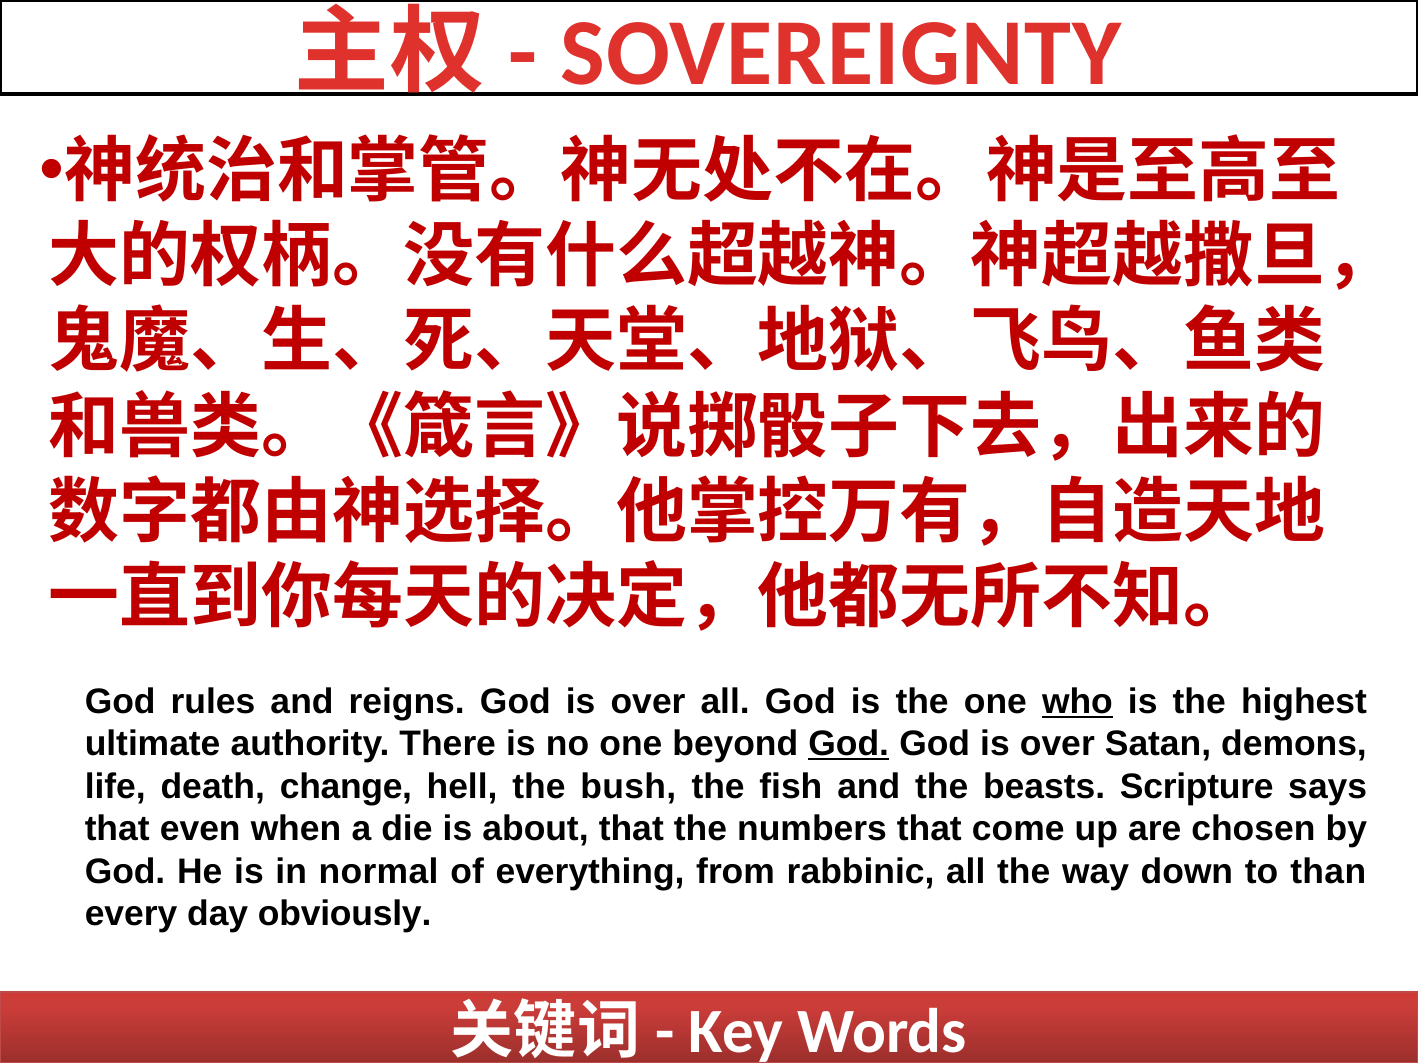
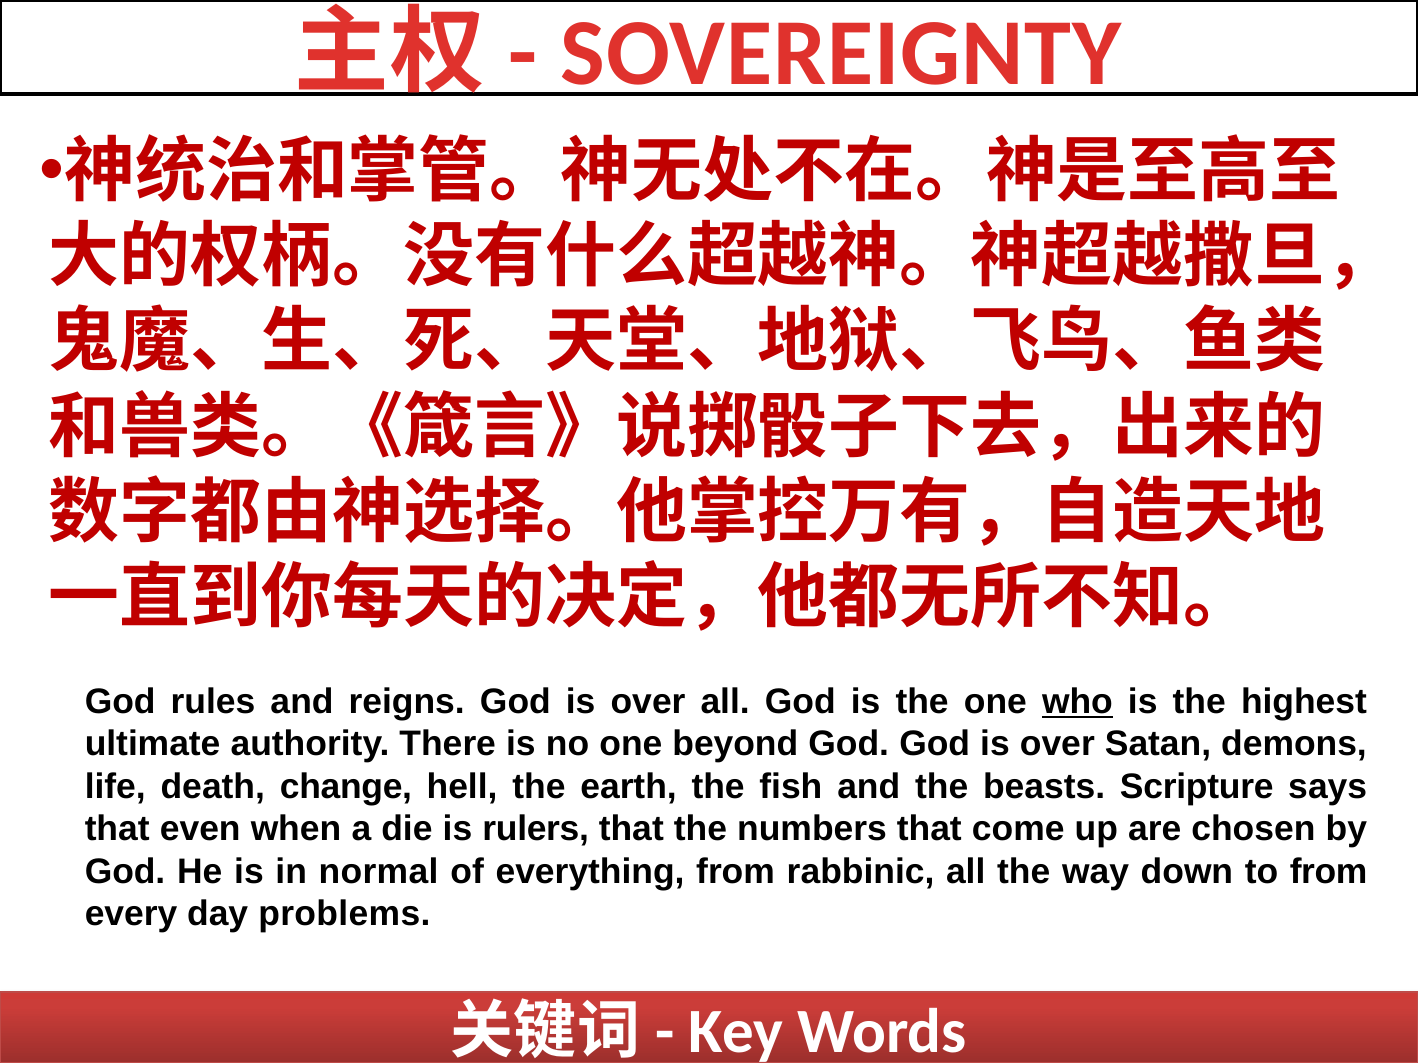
God at (849, 744) underline: present -> none
bush: bush -> earth
about: about -> rulers
to than: than -> from
obviously: obviously -> problems
